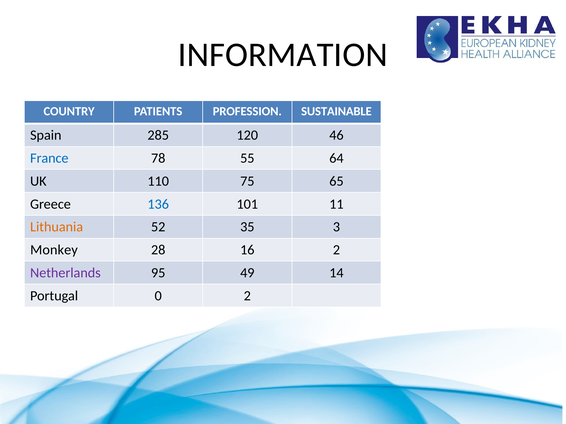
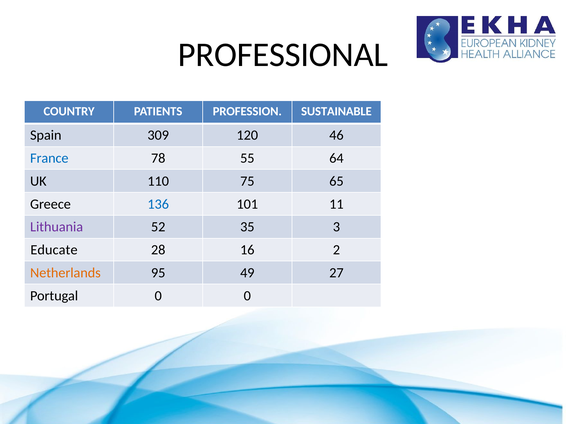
INFORMATION: INFORMATION -> PROFESSIONAL
285: 285 -> 309
Lithuania colour: orange -> purple
Monkey: Monkey -> Educate
Netherlands colour: purple -> orange
14: 14 -> 27
0 2: 2 -> 0
